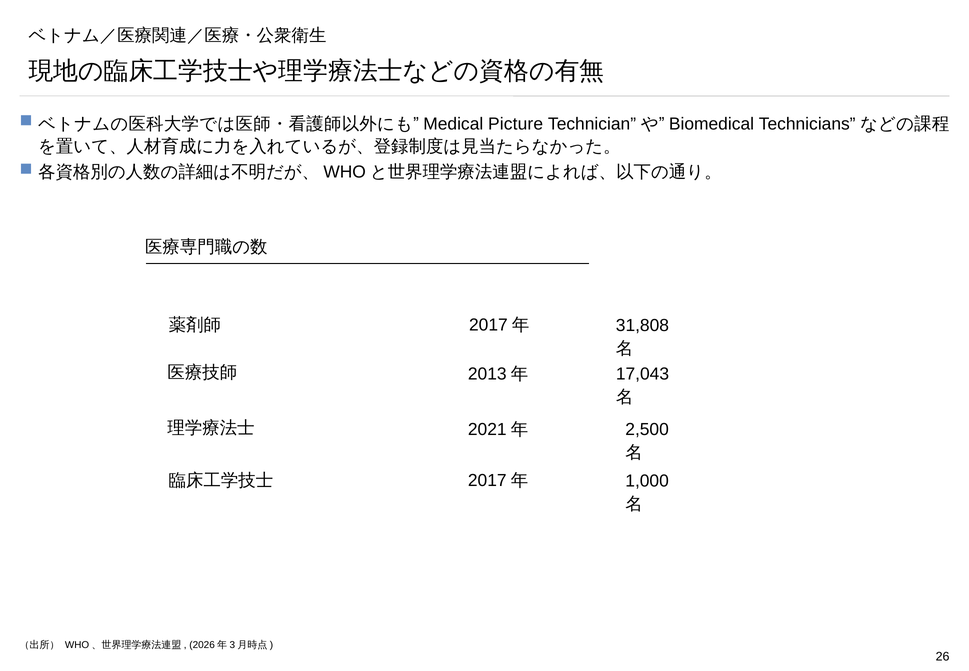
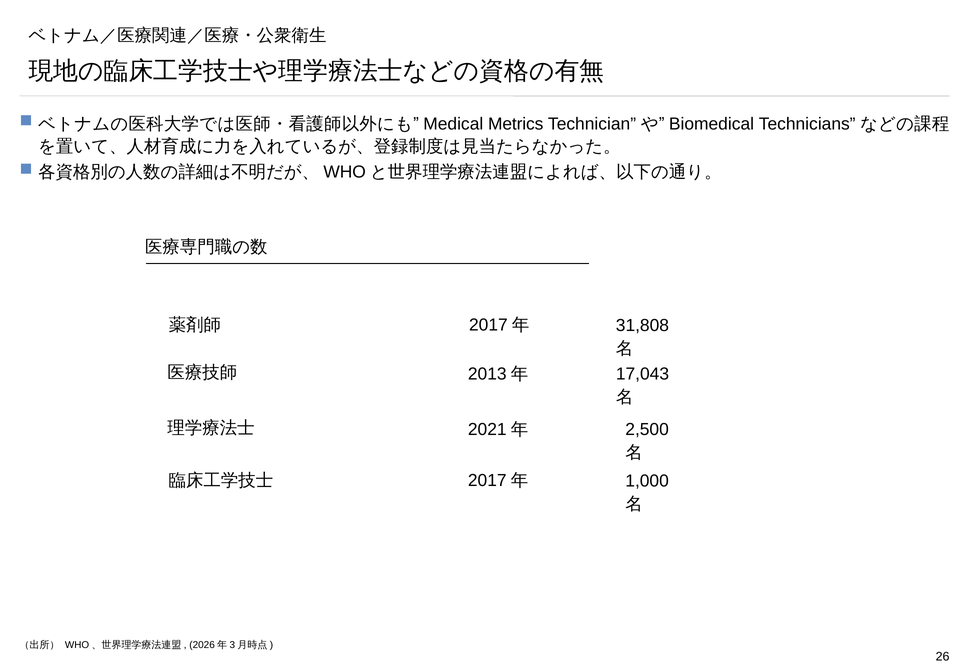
Picture: Picture -> Metrics
